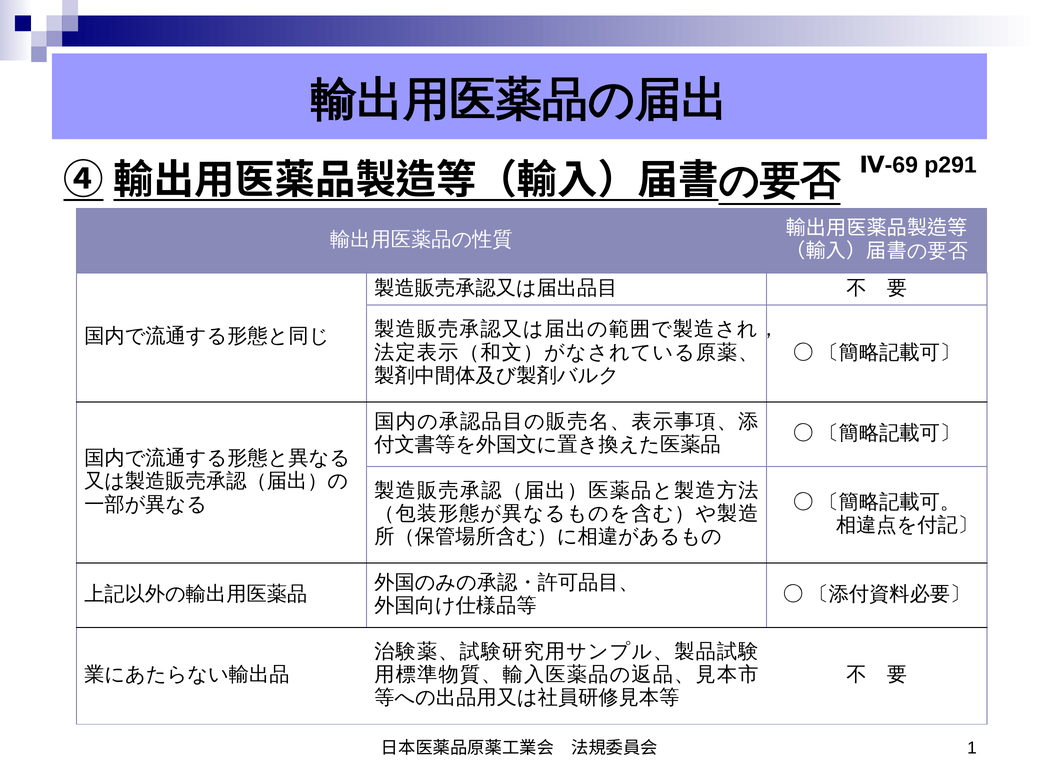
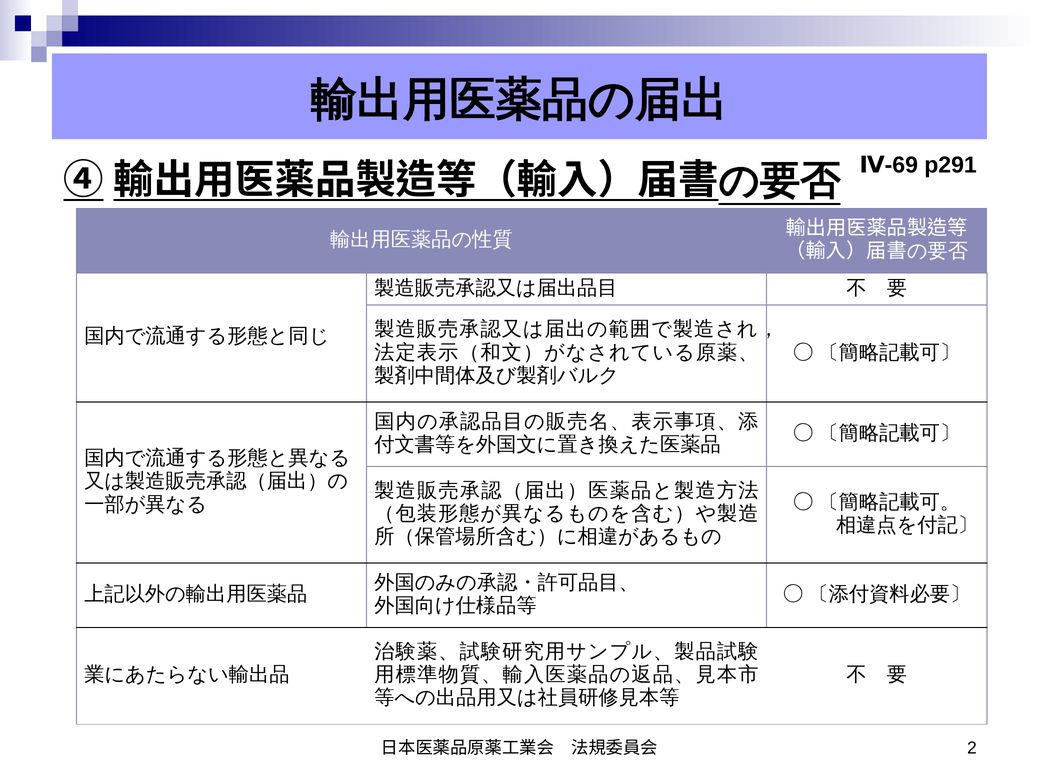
1: 1 -> 2
